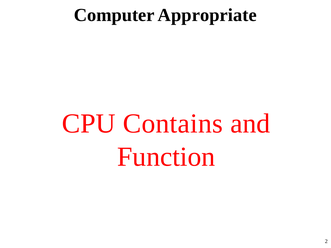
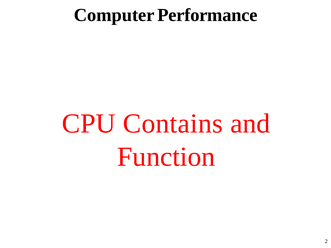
Appropriate: Appropriate -> Performance
